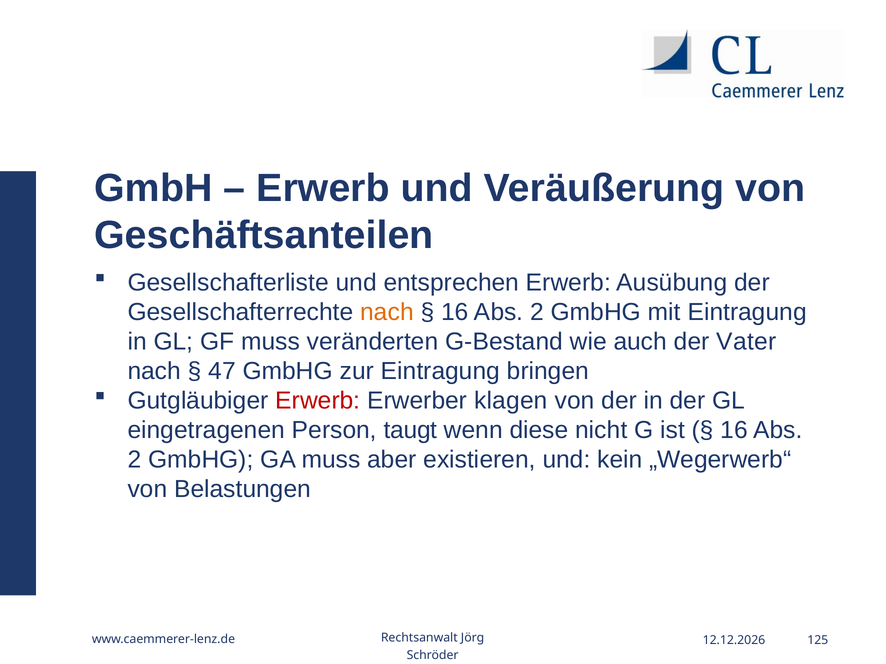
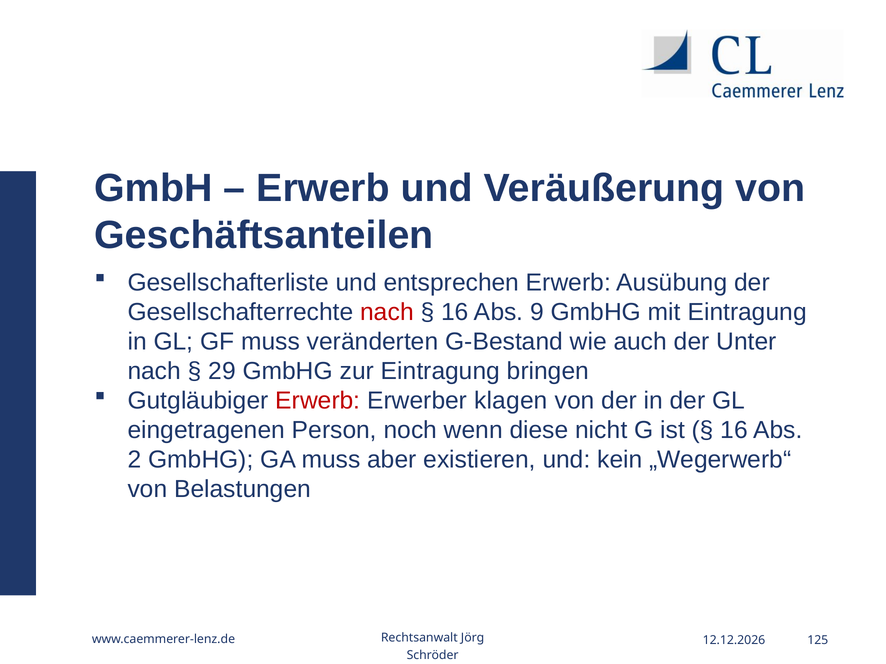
nach at (387, 312) colour: orange -> red
2 at (537, 312): 2 -> 9
Vater: Vater -> Unter
47: 47 -> 29
taugt: taugt -> noch
